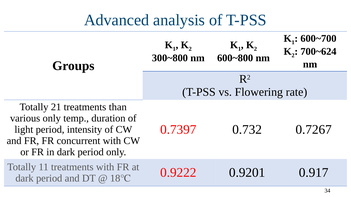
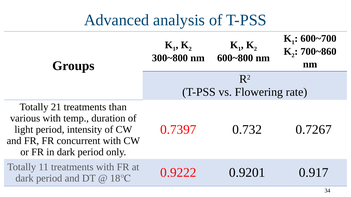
700~624: 700~624 -> 700~860
various only: only -> with
